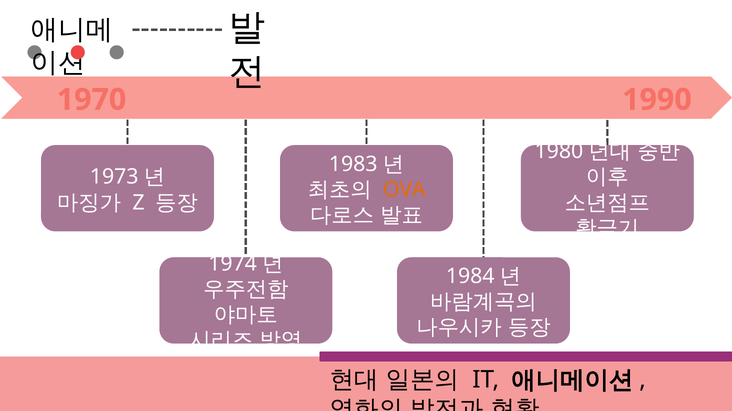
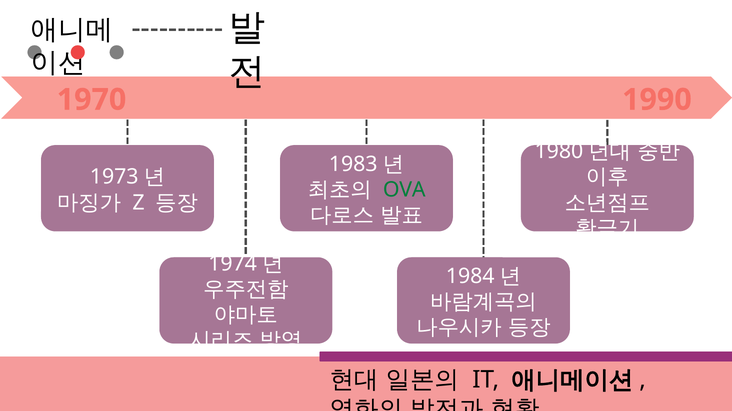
OVA colour: orange -> green
